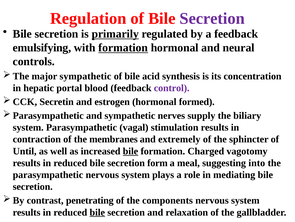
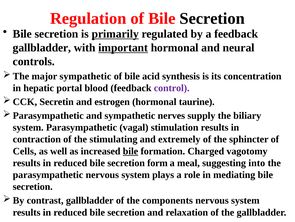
Secretion at (212, 18) colour: purple -> black
emulsifying at (42, 48): emulsifying -> gallbladder
with formation: formation -> important
formed: formed -> taurine
membranes: membranes -> stimulating
Until: Until -> Cells
contrast penetrating: penetrating -> gallbladder
bile at (97, 212) underline: present -> none
